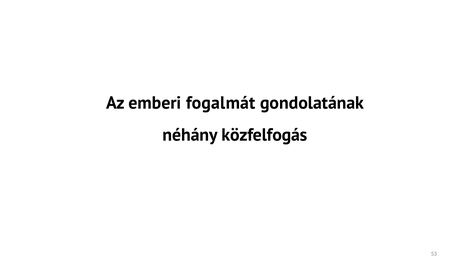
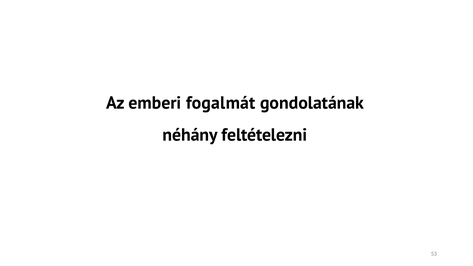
közfelfogás: közfelfogás -> feltételezni
